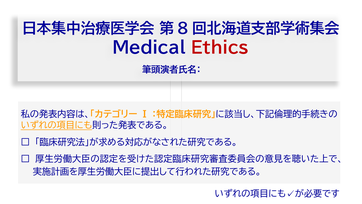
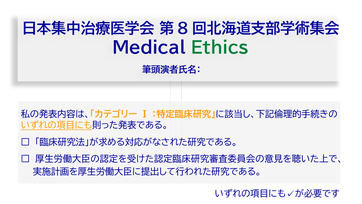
Ethics colour: red -> green
